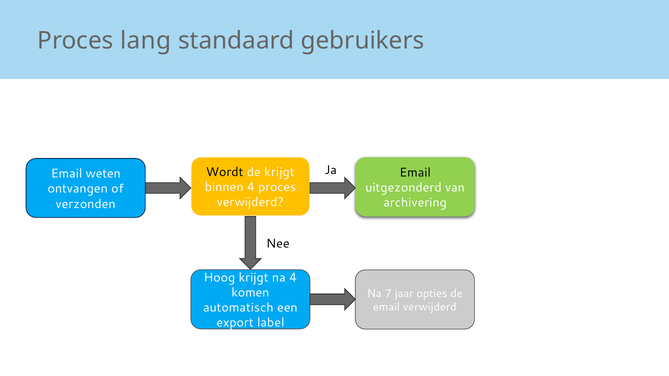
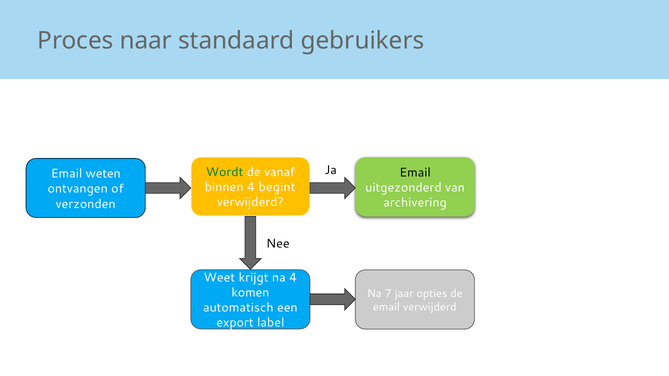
lang: lang -> naar
Wordt colour: black -> green
de krijgt: krijgt -> vanaf
4 proces: proces -> begint
Hoog: Hoog -> Weet
